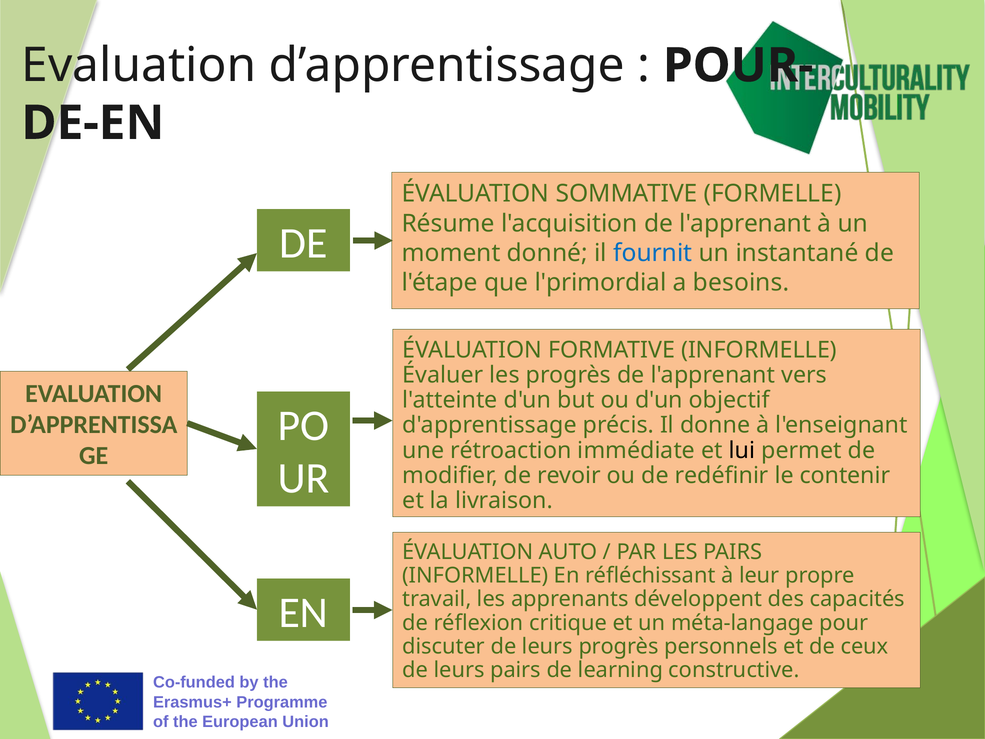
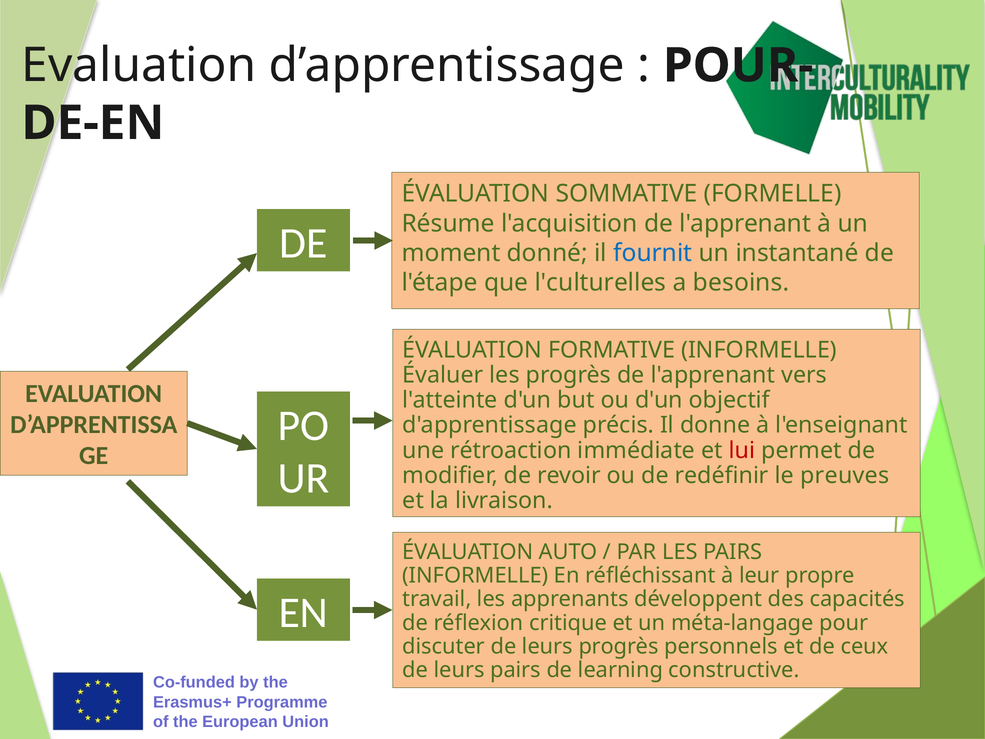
l'primordial: l'primordial -> l'culturelles
lui colour: black -> red
contenir: contenir -> preuves
